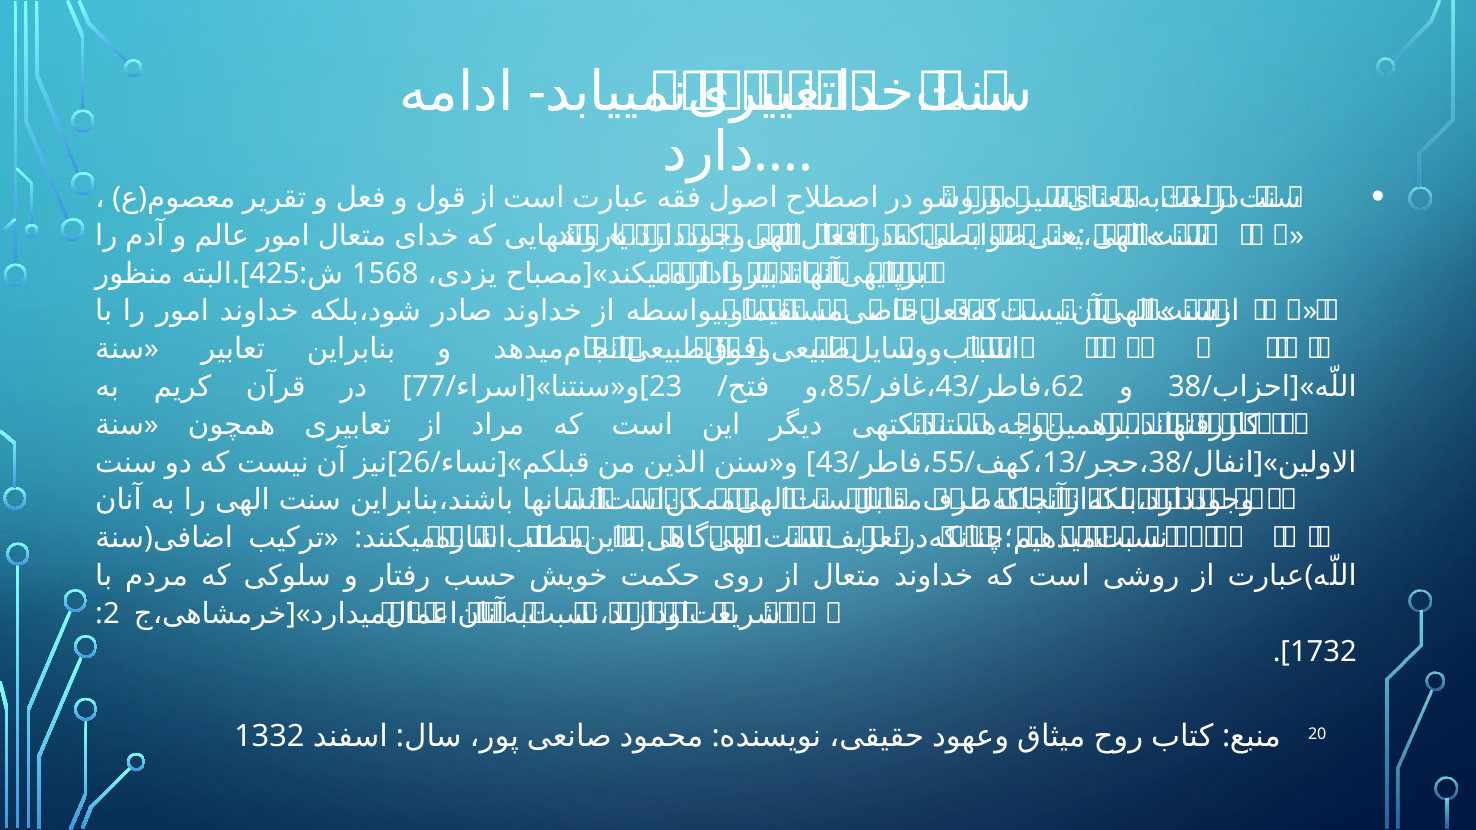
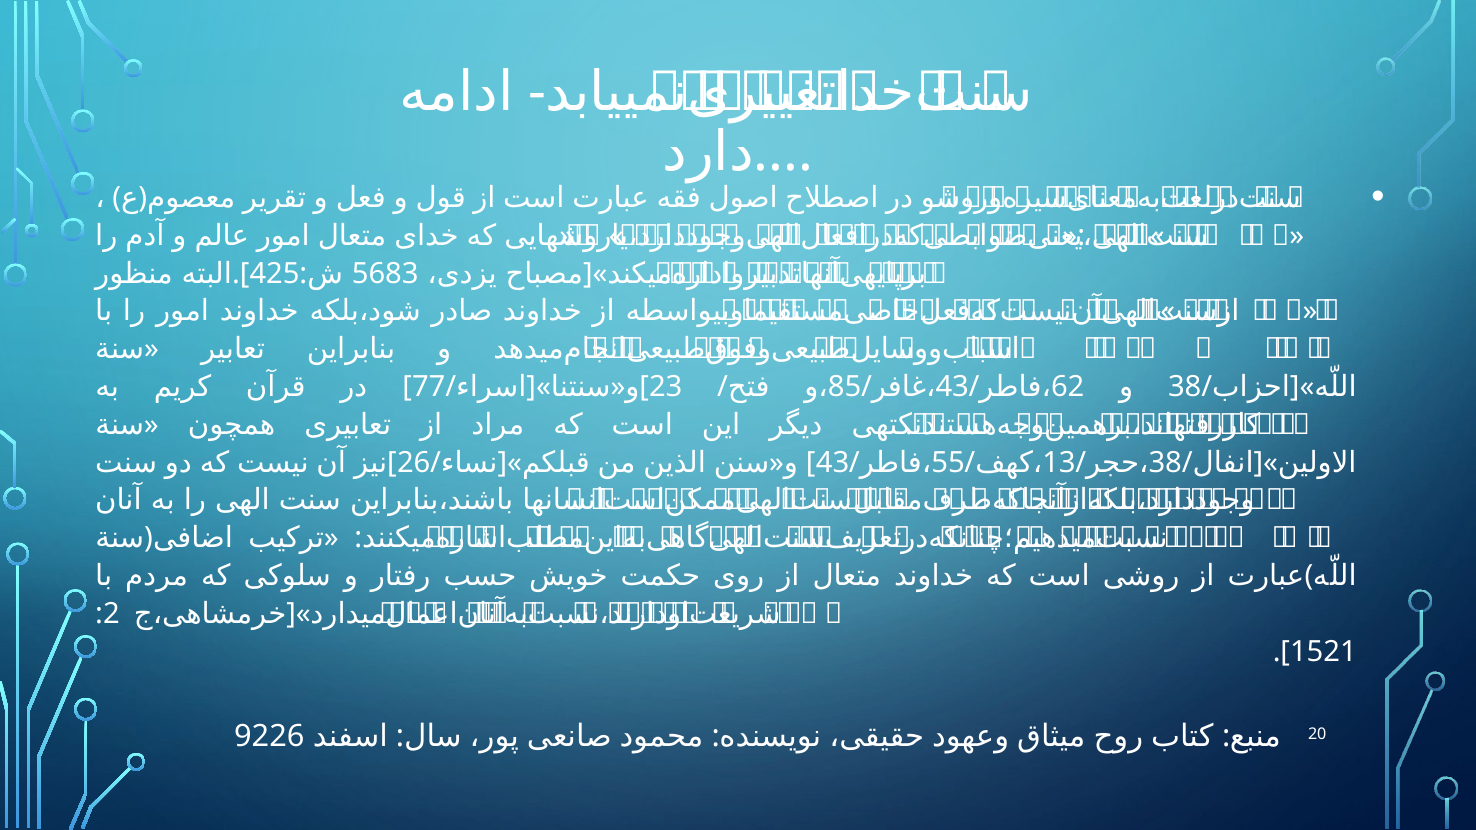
1568: 1568 -> 5683
1732: 1732 -> 1521
1332: 1332 -> 9226
